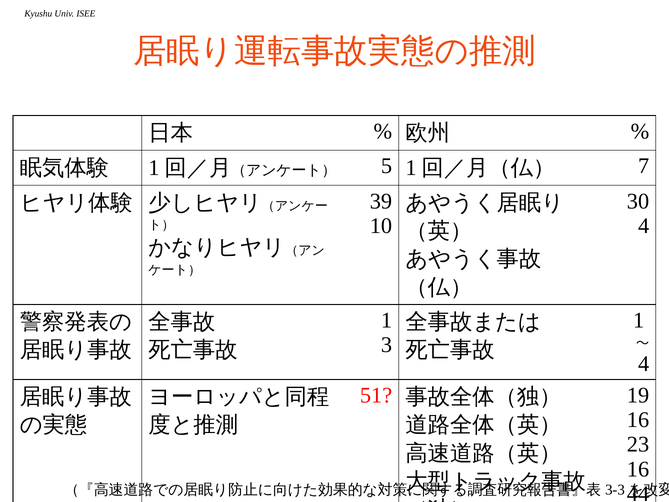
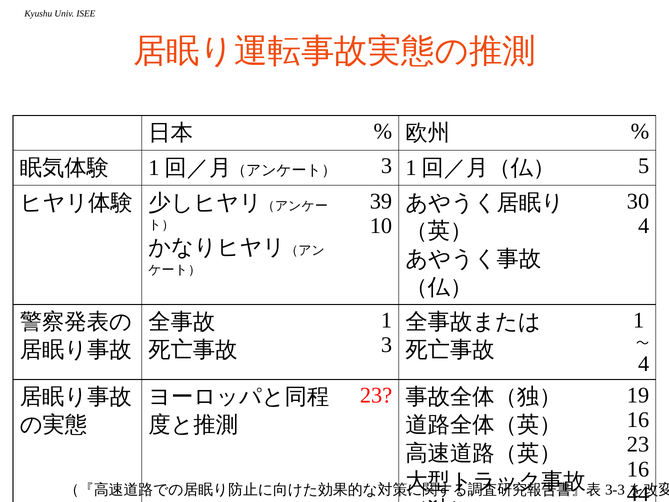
5 at (387, 166): 5 -> 3
7: 7 -> 5
51 at (376, 395): 51 -> 23
